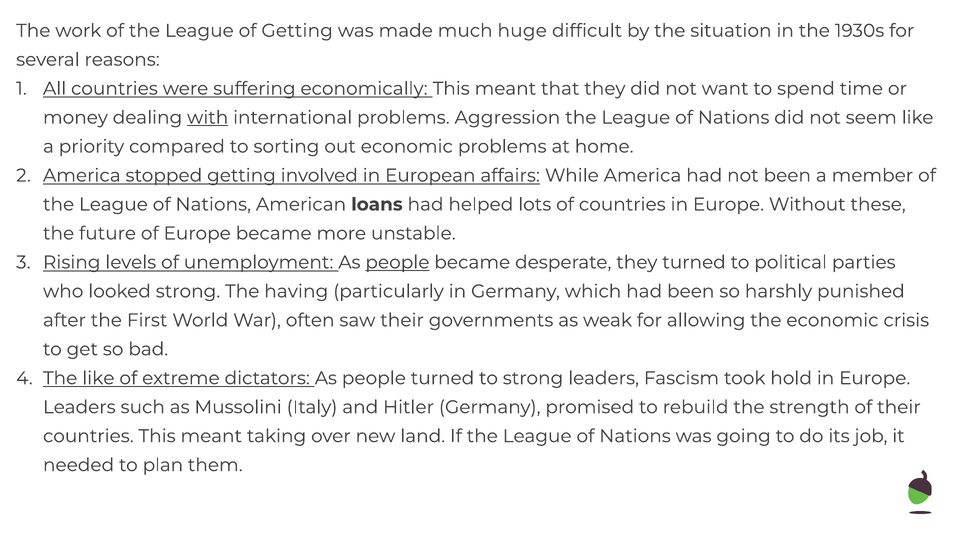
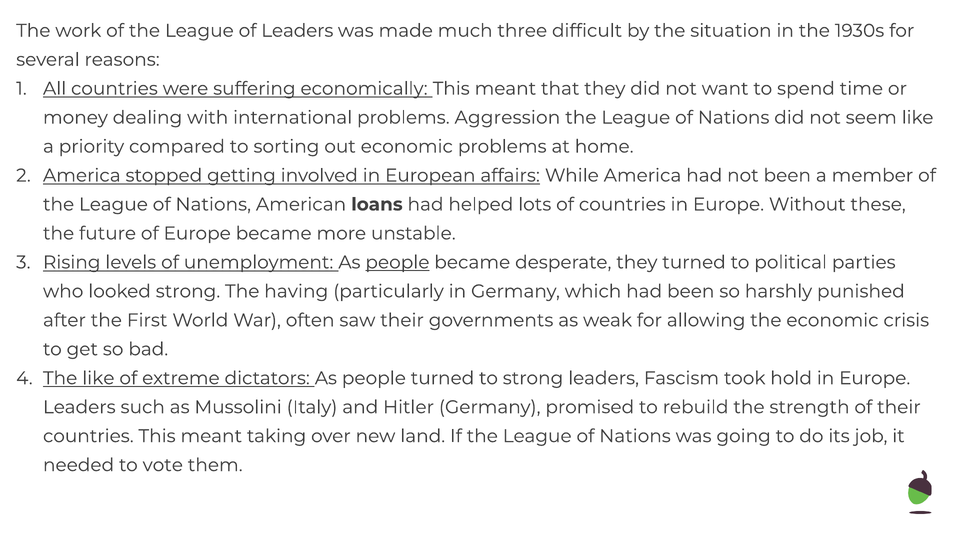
of Getting: Getting -> Leaders
huge: huge -> three
with underline: present -> none
plan: plan -> vote
